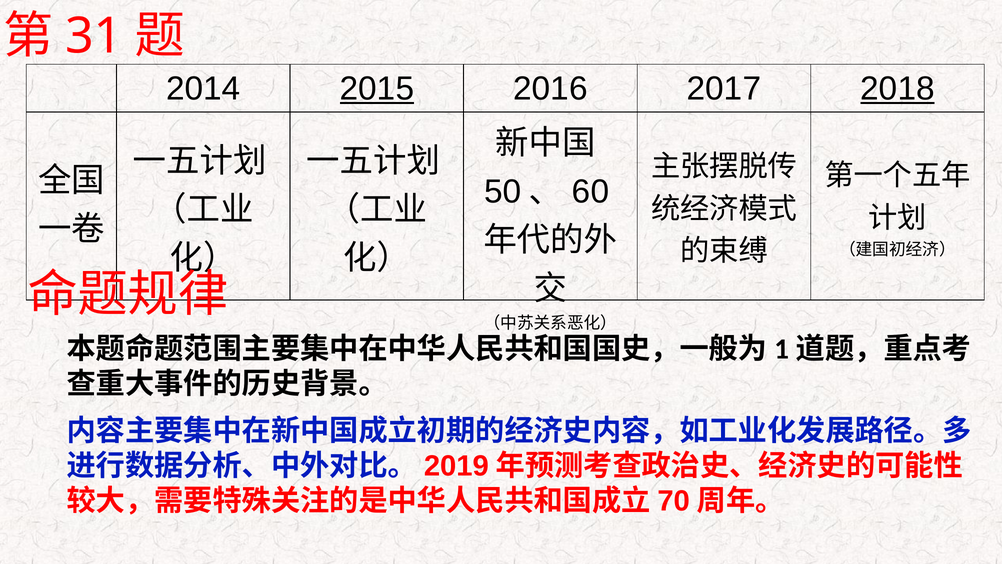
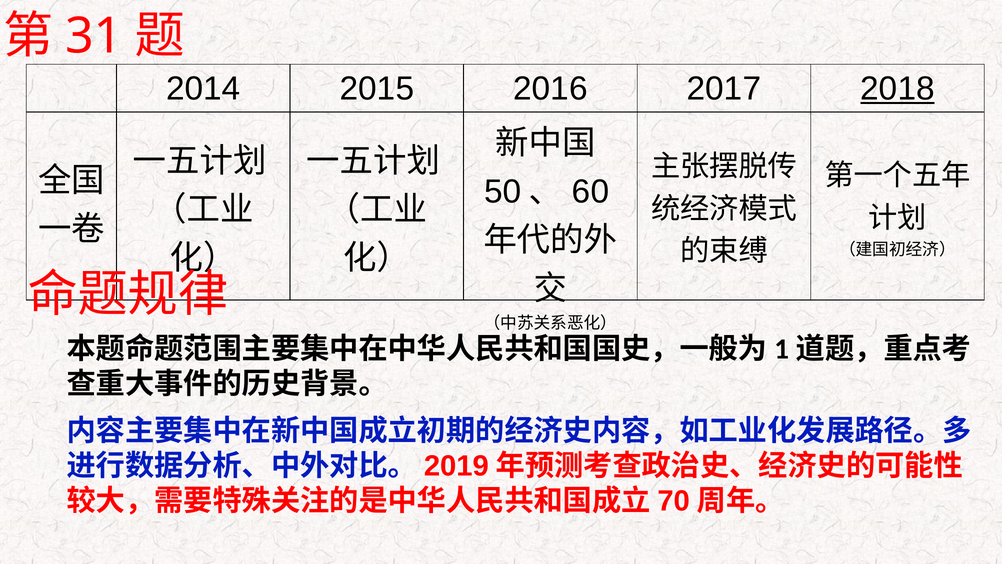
2015 underline: present -> none
